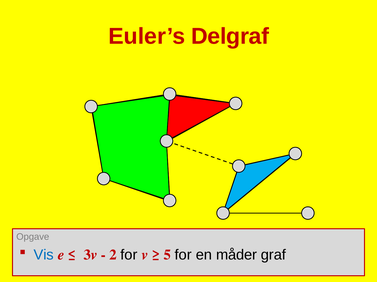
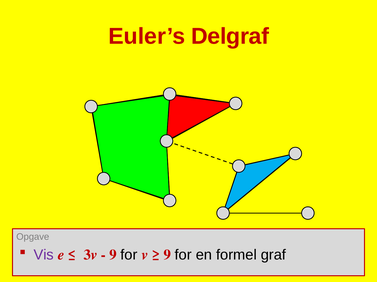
Vis colour: blue -> purple
2 at (113, 256): 2 -> 9
5 at (167, 256): 5 -> 9
måder: måder -> formel
